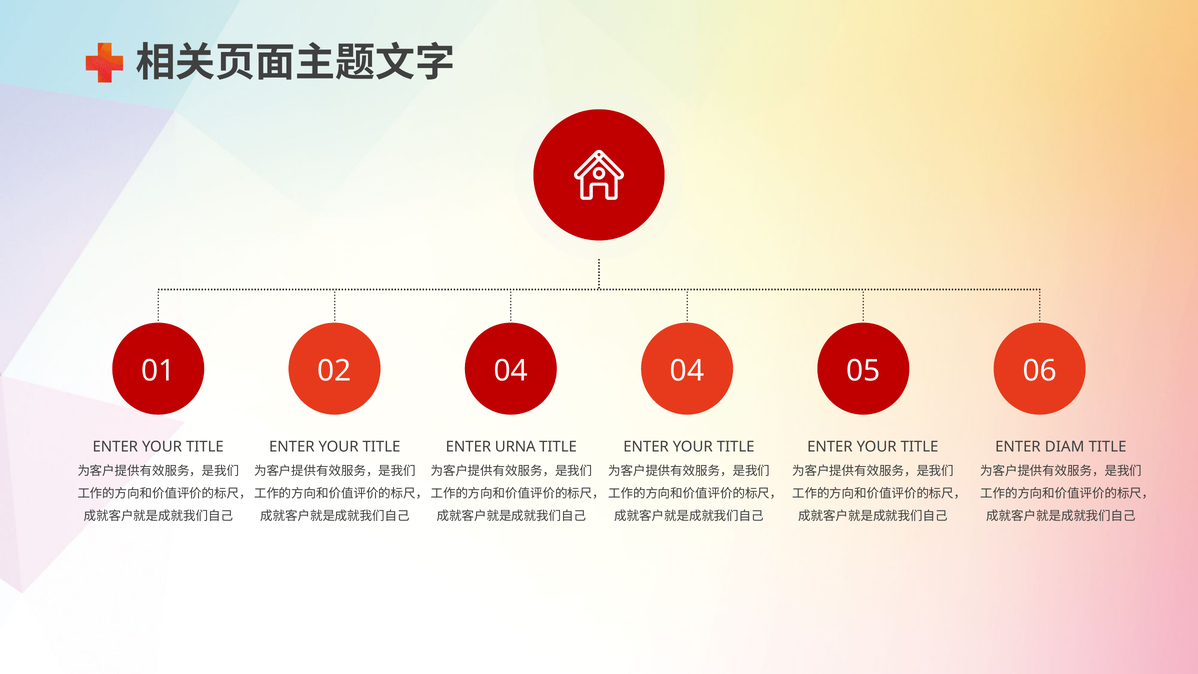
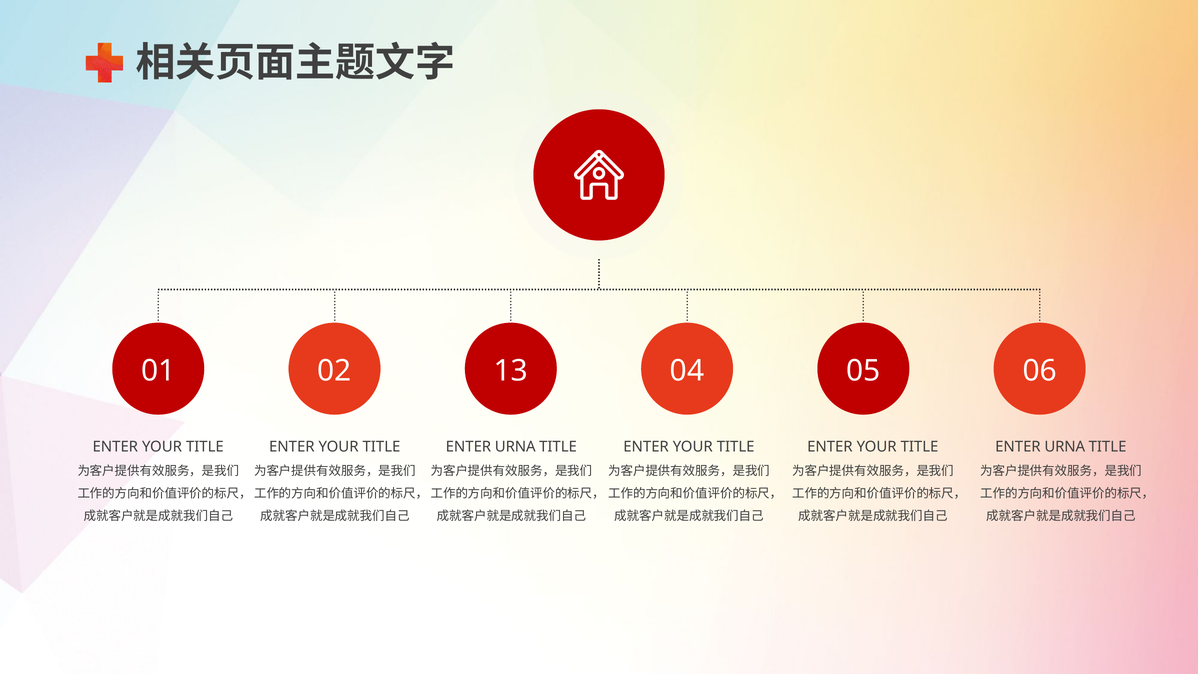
02 04: 04 -> 13
DIAM at (1065, 447): DIAM -> URNA
